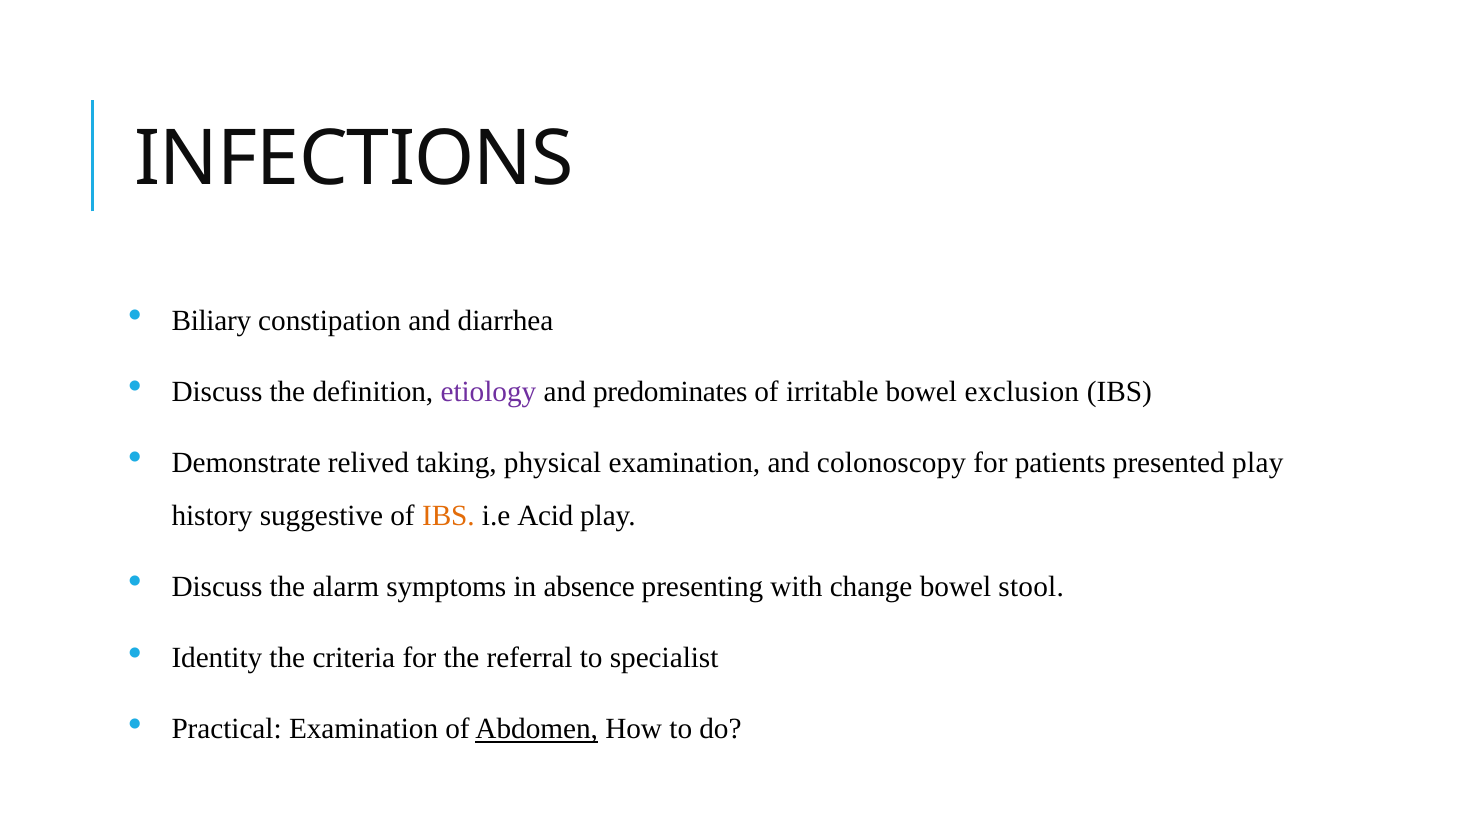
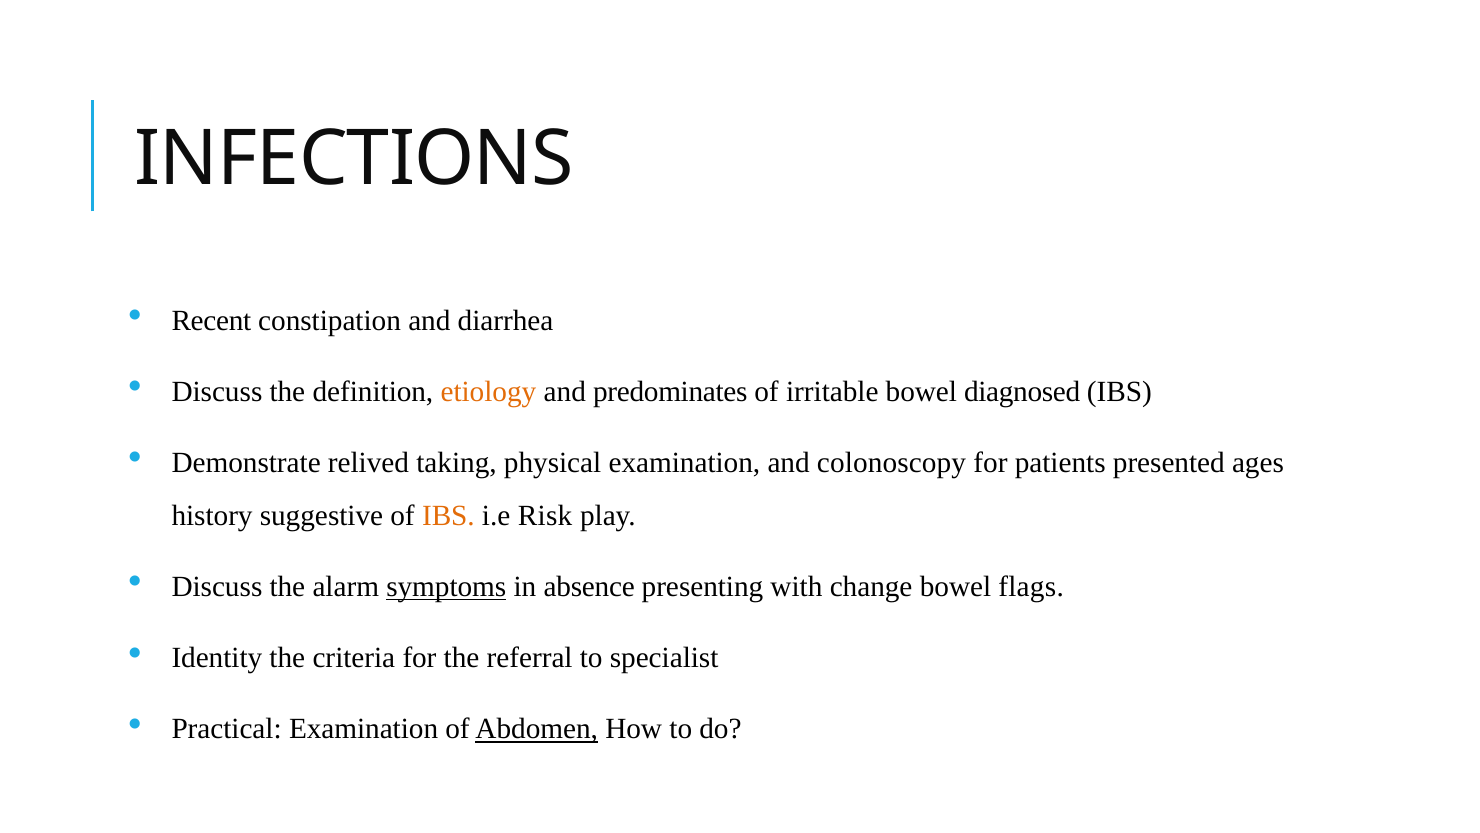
Biliary: Biliary -> Recent
etiology colour: purple -> orange
exclusion: exclusion -> diagnosed
presented play: play -> ages
Acid: Acid -> Risk
symptoms underline: none -> present
stool: stool -> flags
